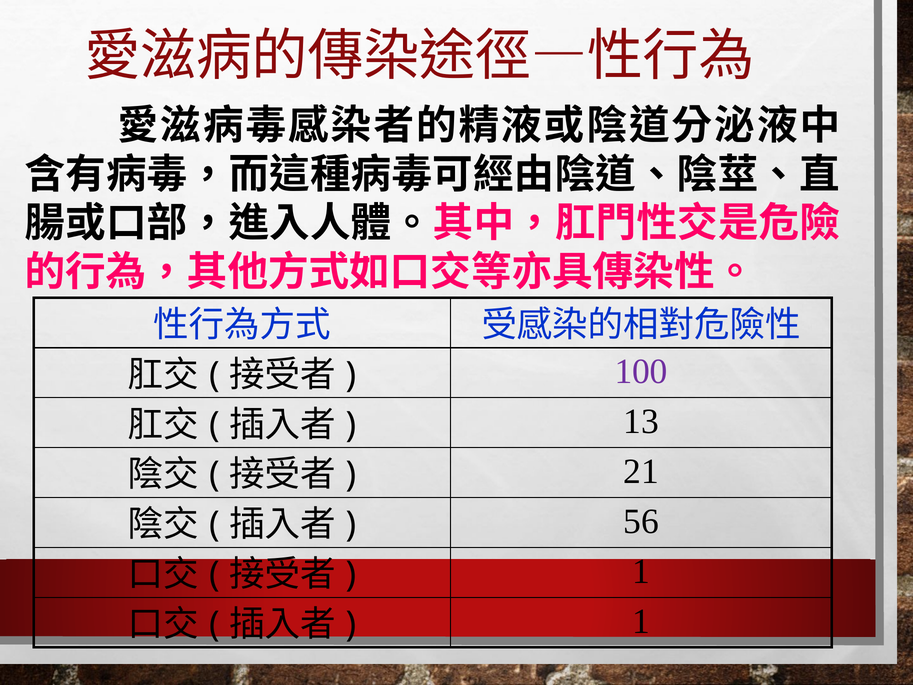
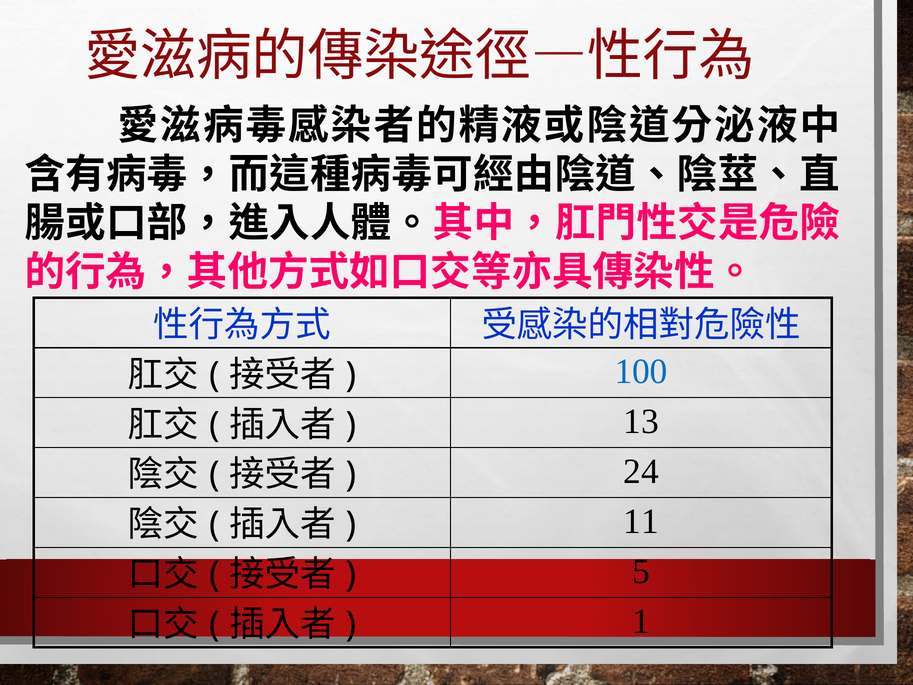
100 colour: purple -> blue
21: 21 -> 24
56: 56 -> 11
1 at (641, 571): 1 -> 5
